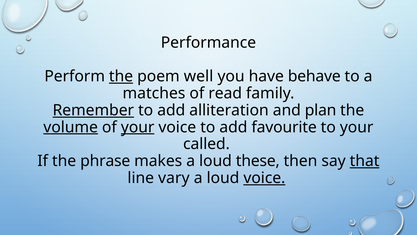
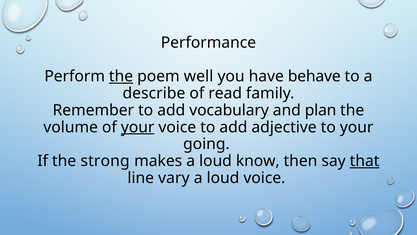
matches: matches -> describe
Remember underline: present -> none
alliteration: alliteration -> vocabulary
volume underline: present -> none
favourite: favourite -> adjective
called: called -> going
phrase: phrase -> strong
these: these -> know
voice at (264, 178) underline: present -> none
